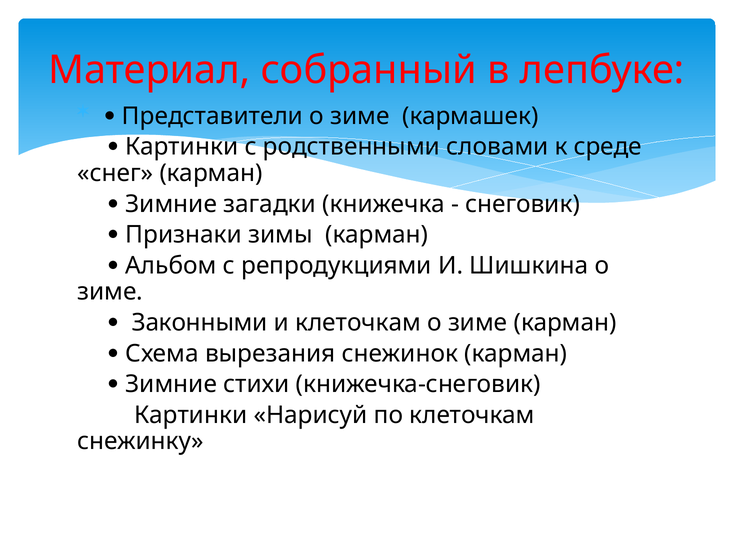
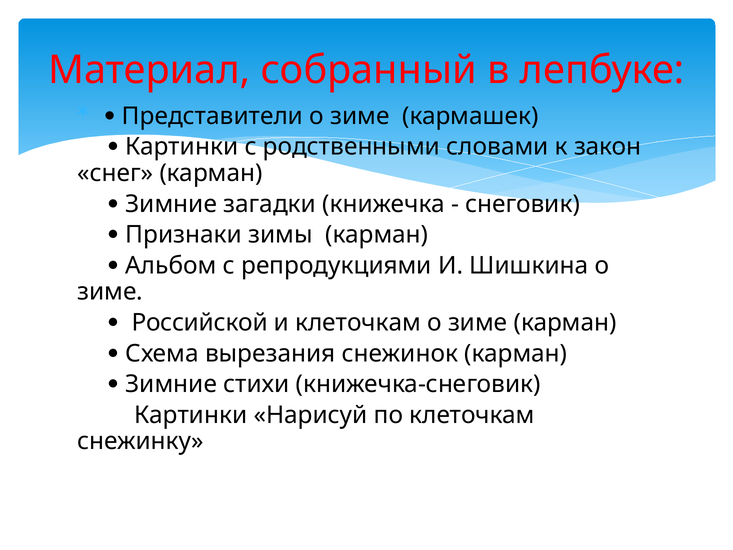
среде: среде -> закон
Законными: Законными -> Российской
